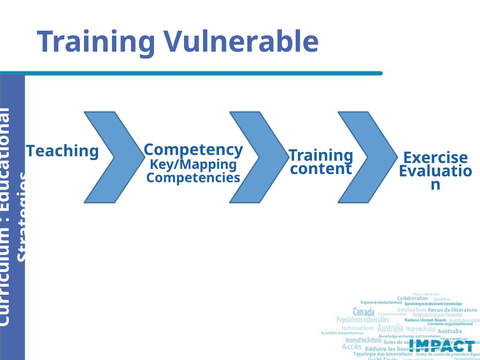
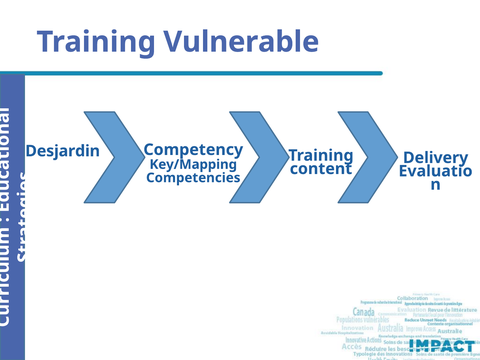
Teaching: Teaching -> Desjardin
Exercise: Exercise -> Delivery
